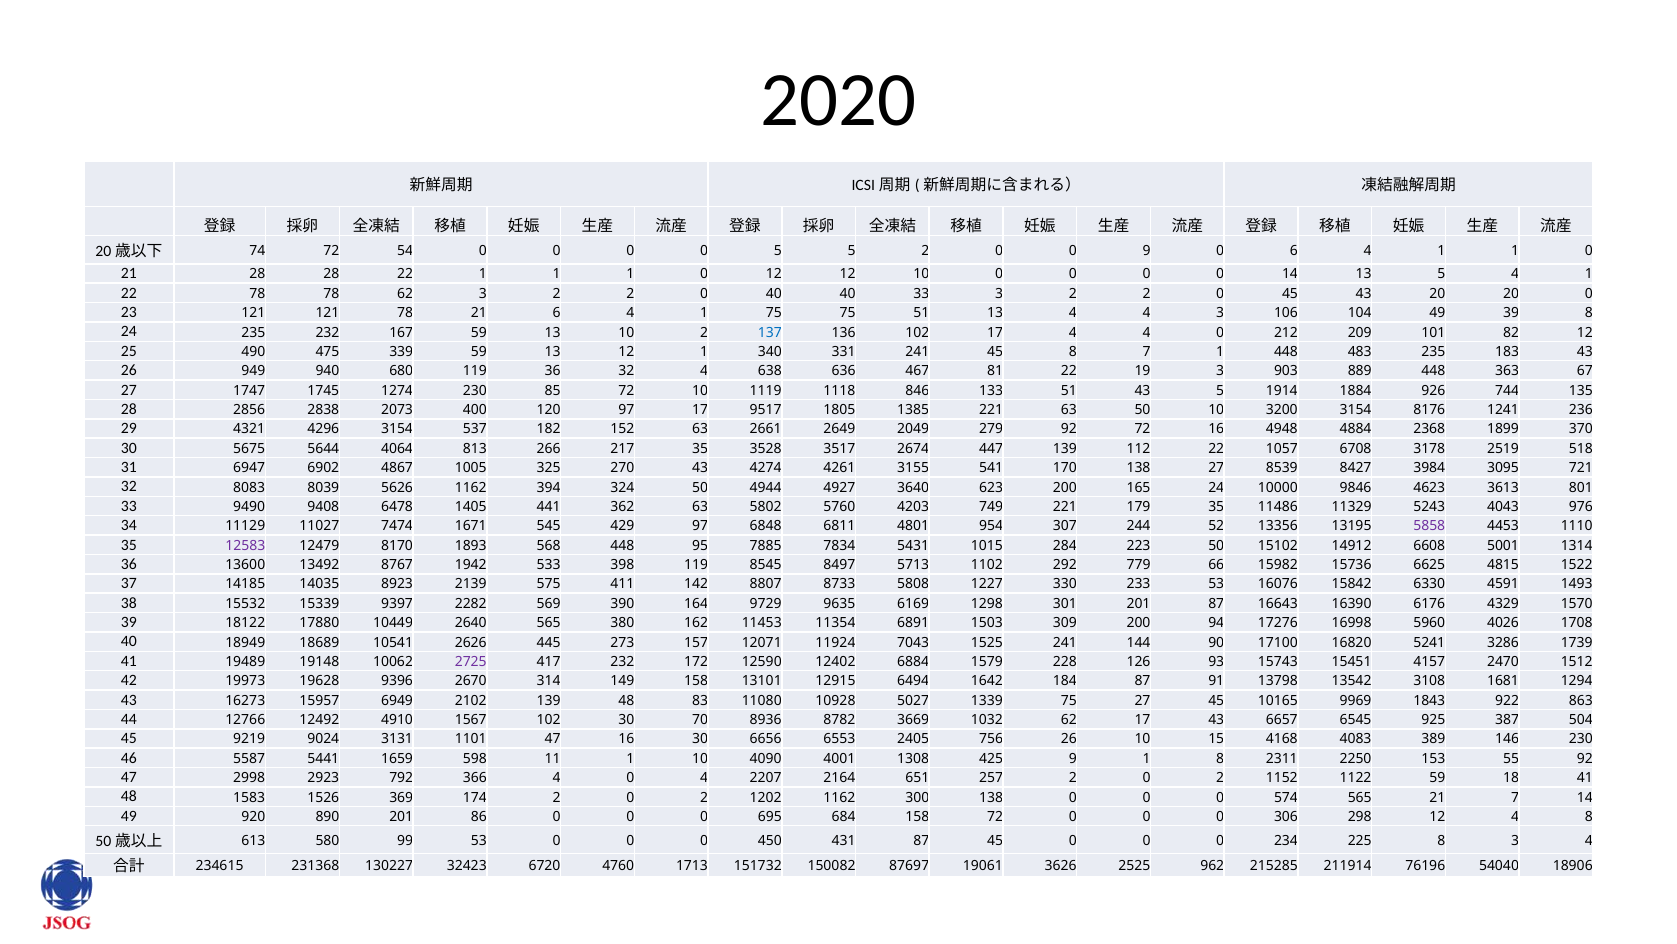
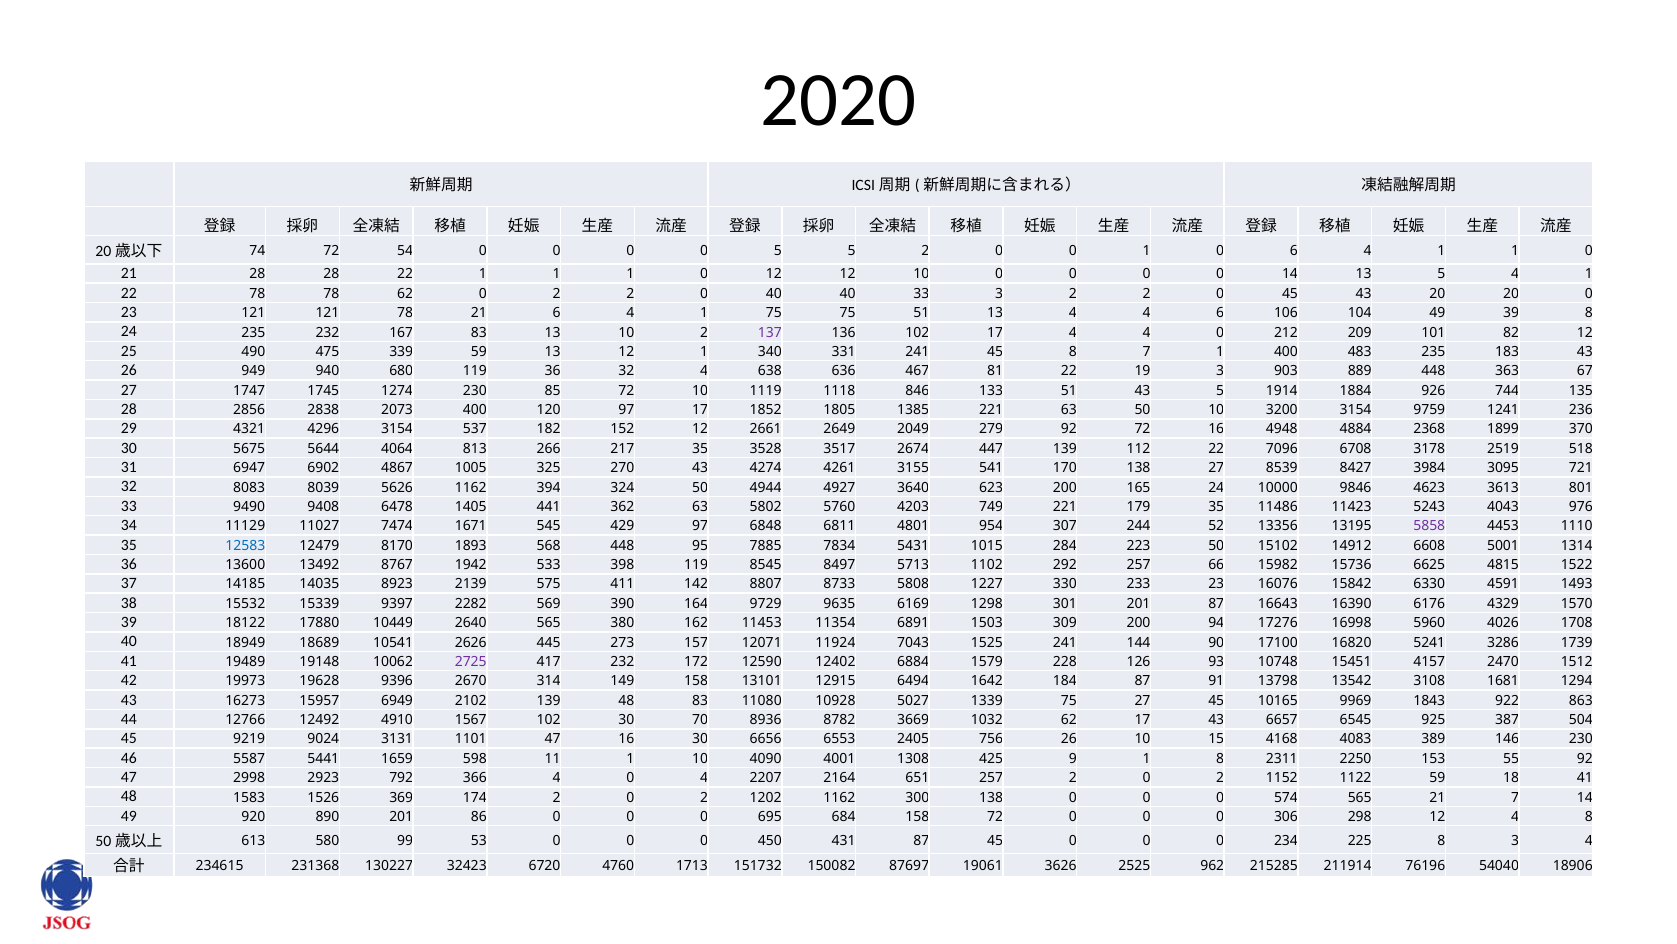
0 9: 9 -> 1
62 3: 3 -> 0
4 3: 3 -> 6
167 59: 59 -> 83
137 colour: blue -> purple
1 448: 448 -> 400
9517: 9517 -> 1852
8176: 8176 -> 9759
152 63: 63 -> 12
1057: 1057 -> 7096
11329: 11329 -> 11423
12583 colour: purple -> blue
292 779: 779 -> 257
233 53: 53 -> 23
15743: 15743 -> 10748
